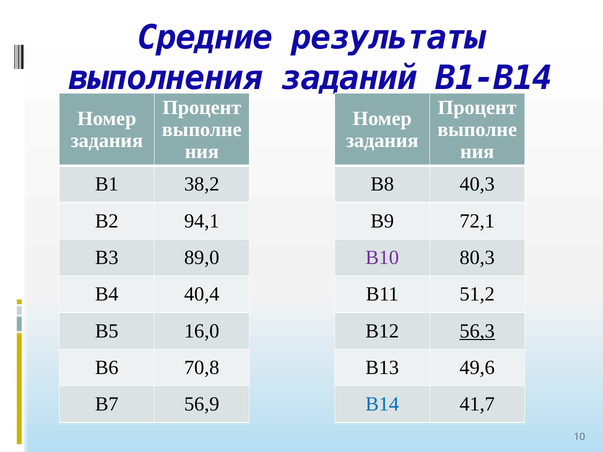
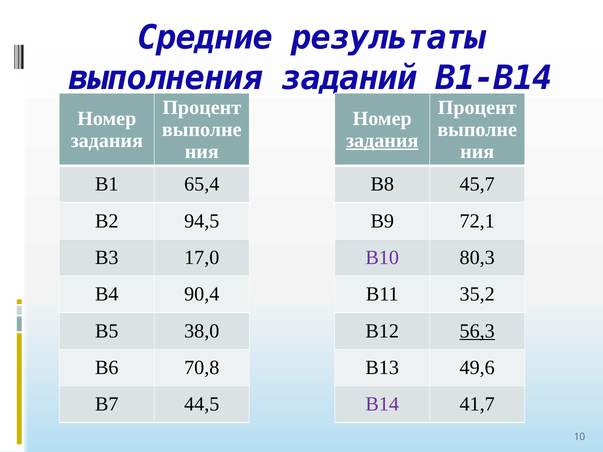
задания at (382, 141) underline: none -> present
38,2: 38,2 -> 65,4
40,3: 40,3 -> 45,7
94,1: 94,1 -> 94,5
89,0: 89,0 -> 17,0
40,4: 40,4 -> 90,4
51,2: 51,2 -> 35,2
16,0: 16,0 -> 38,0
56,9: 56,9 -> 44,5
В14 colour: blue -> purple
